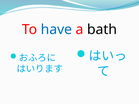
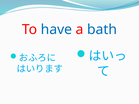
bath colour: black -> blue
